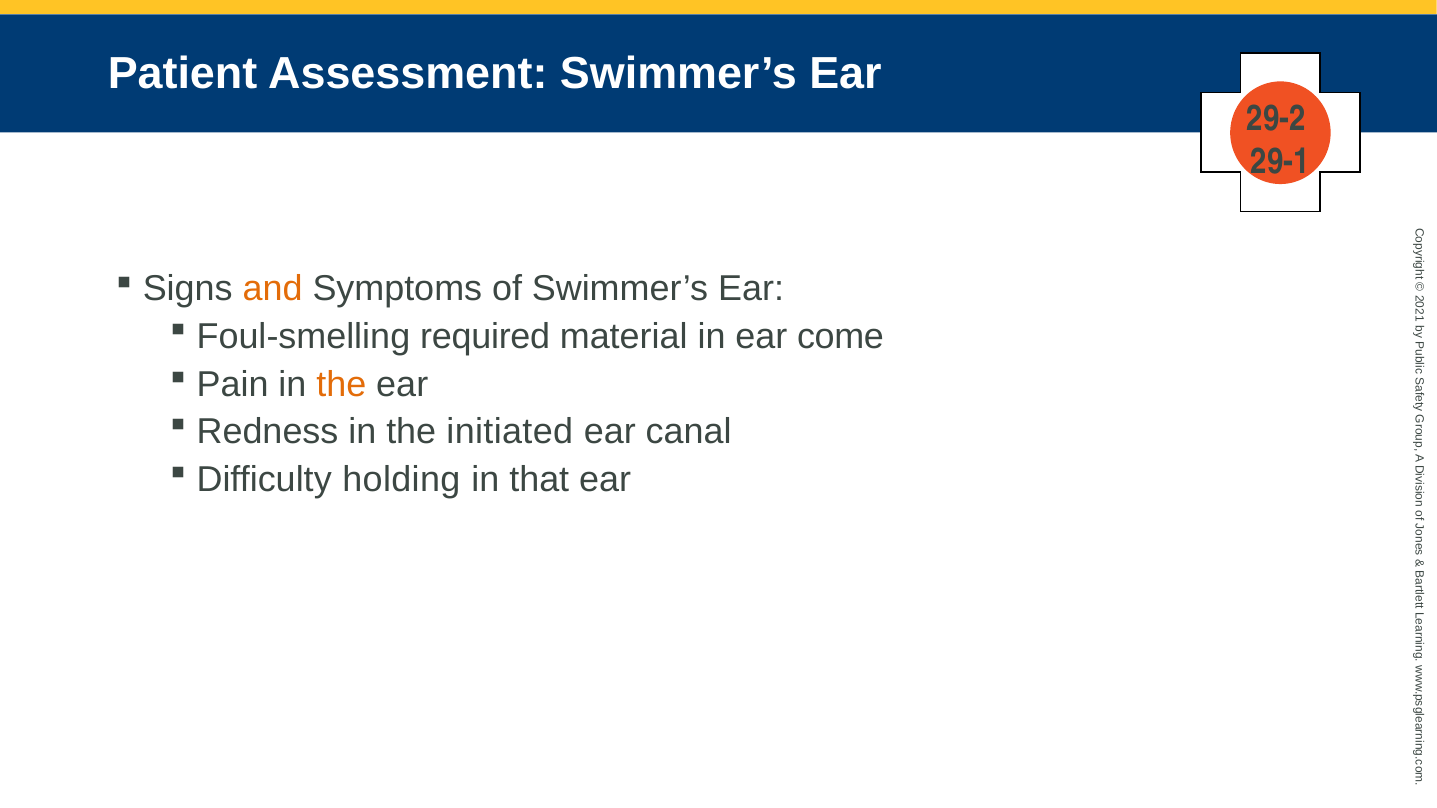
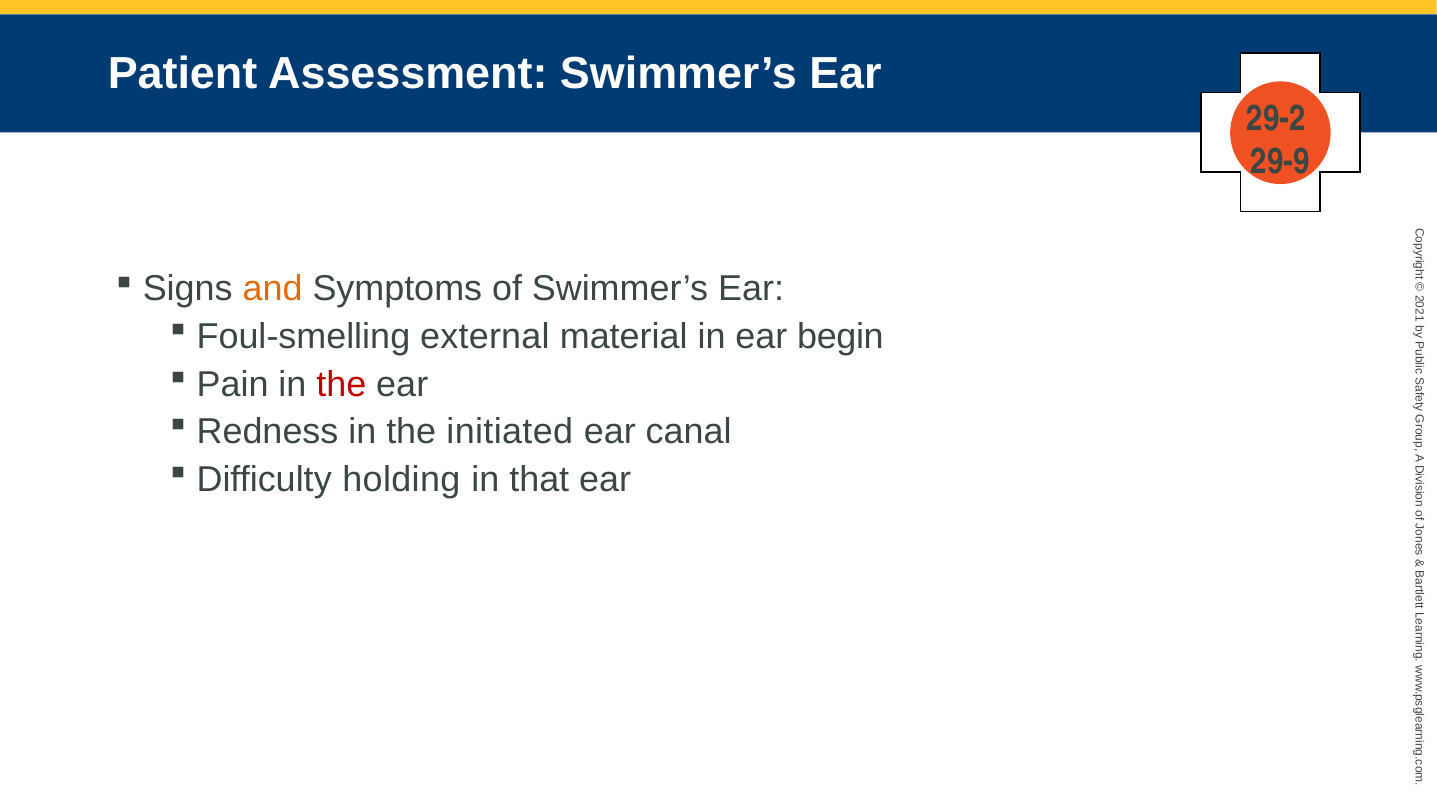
29-1: 29-1 -> 29-9
required: required -> external
come: come -> begin
the at (341, 384) colour: orange -> red
